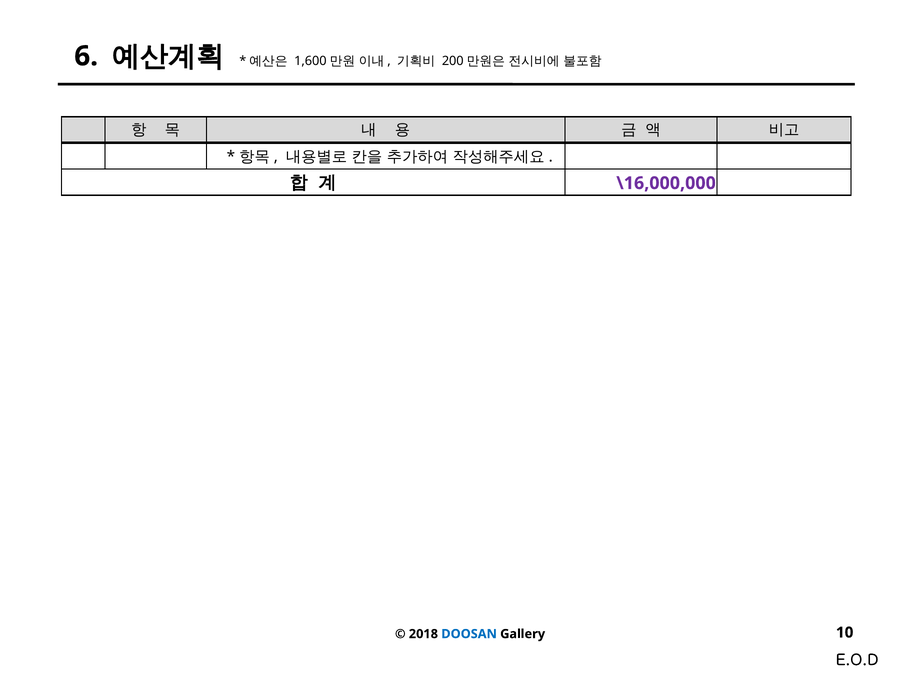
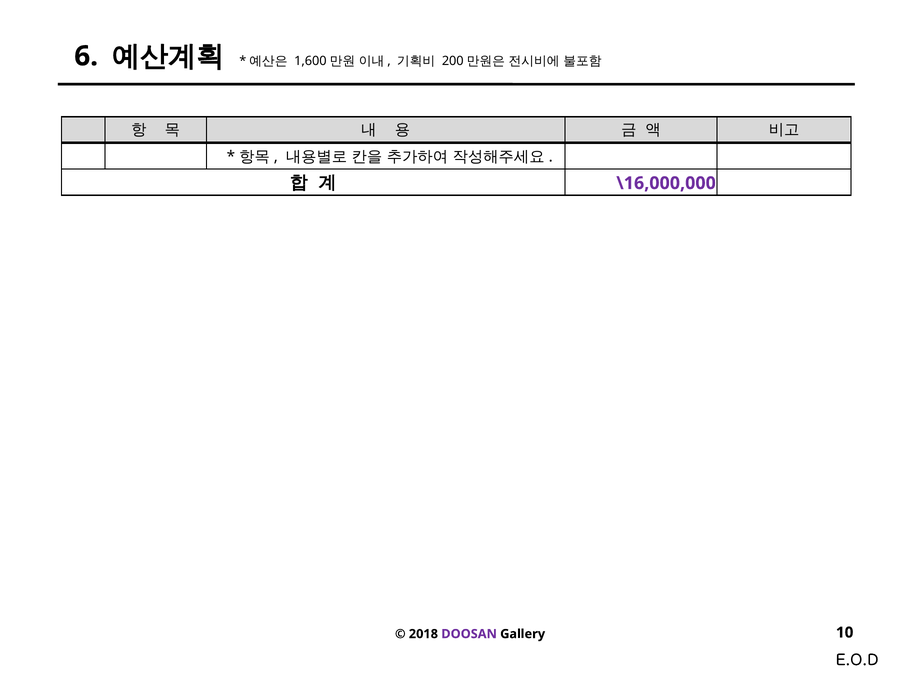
DOOSAN colour: blue -> purple
